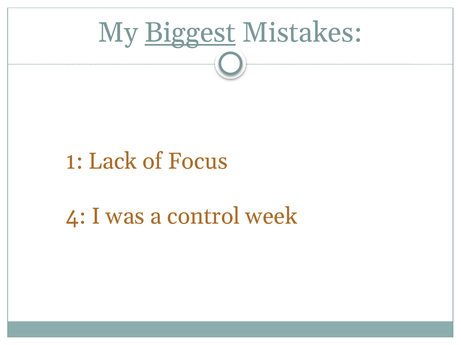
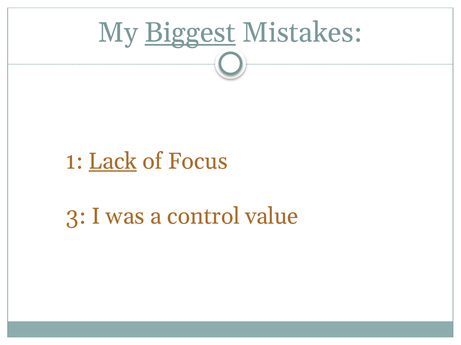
Lack underline: none -> present
4: 4 -> 3
week: week -> value
